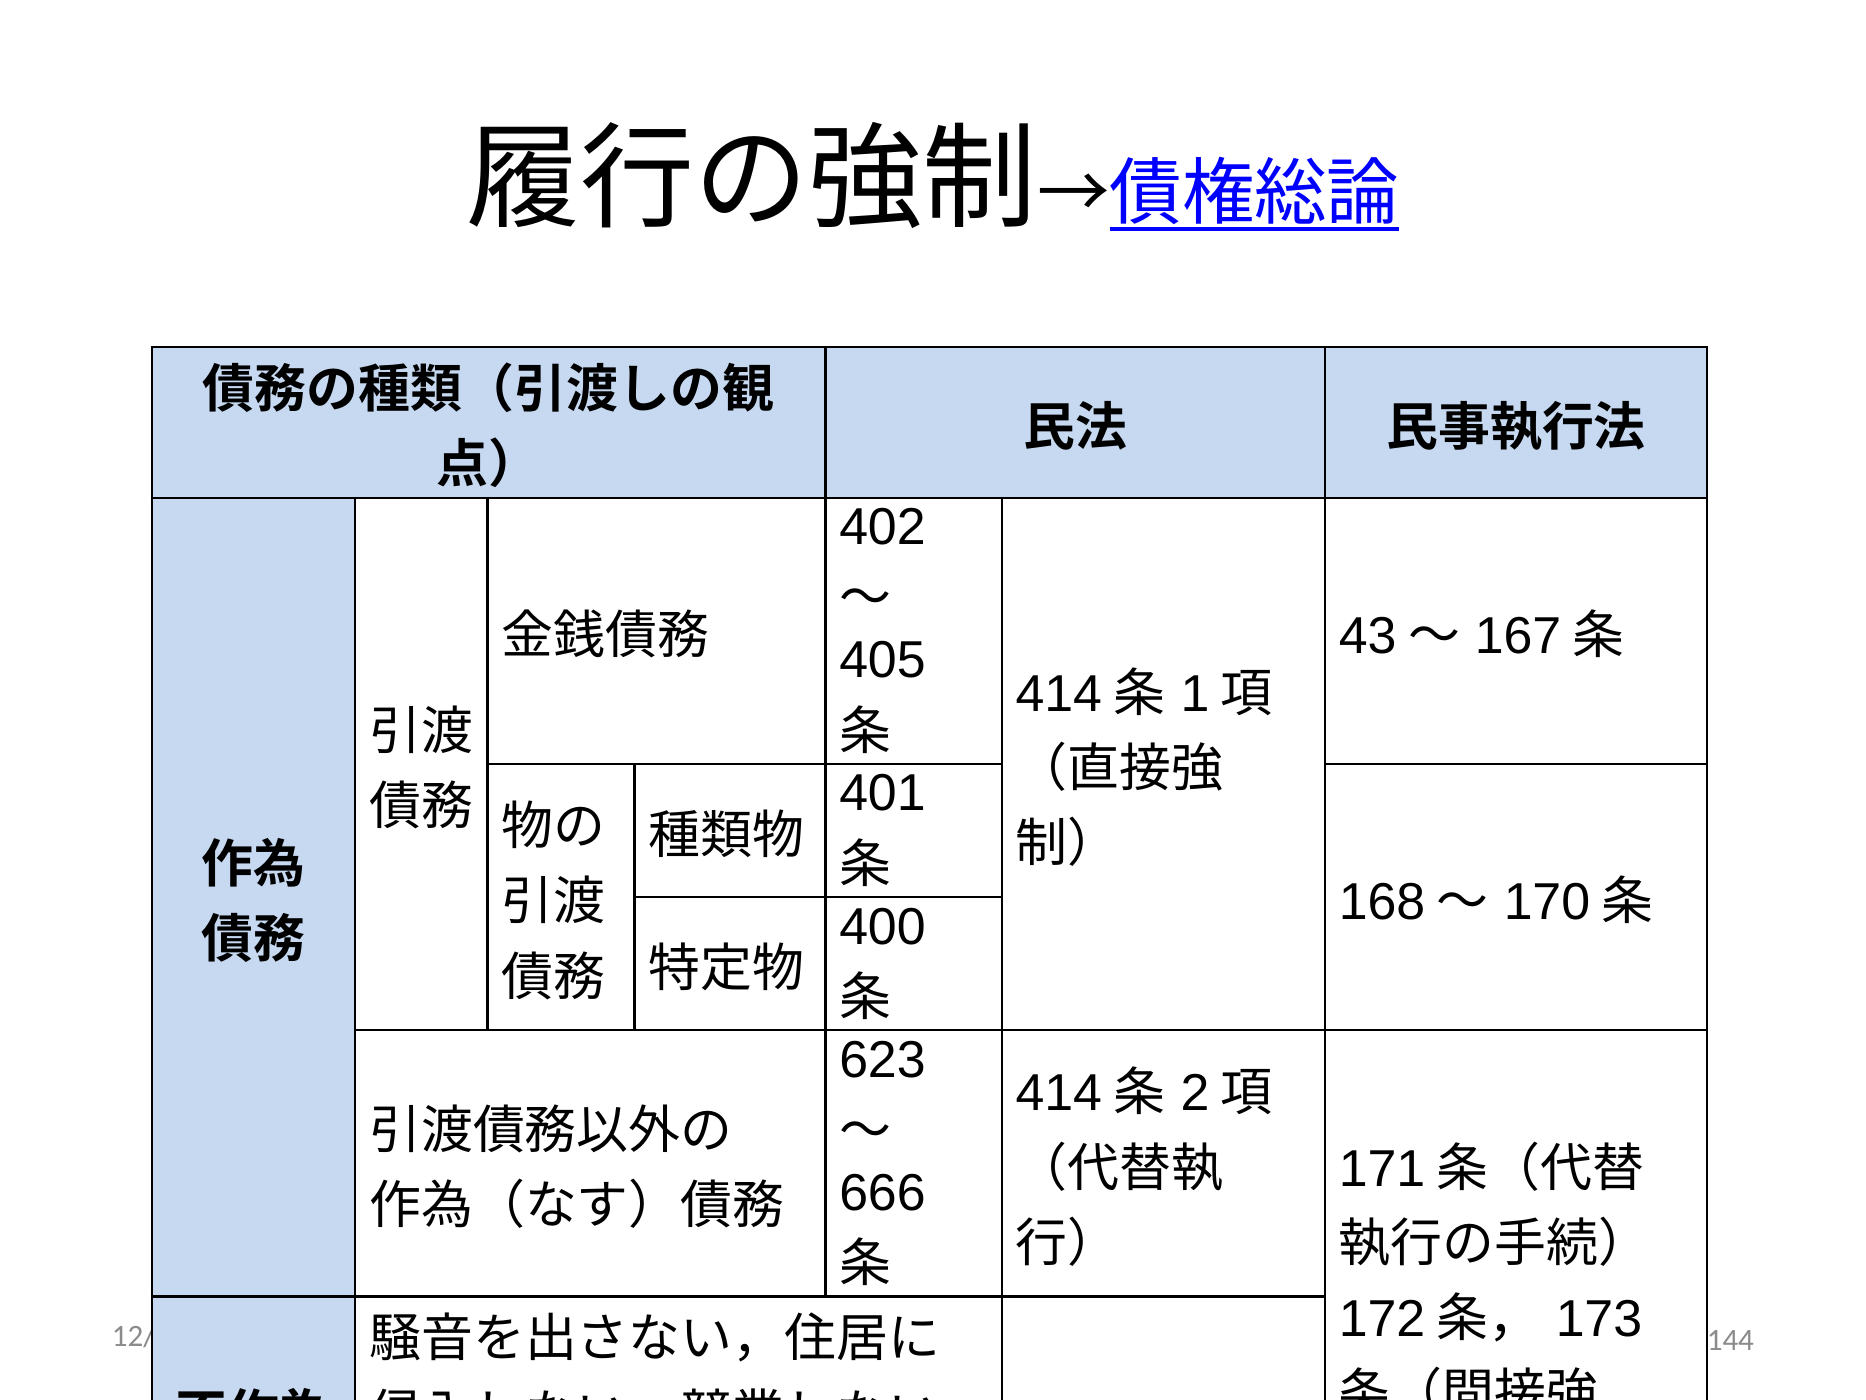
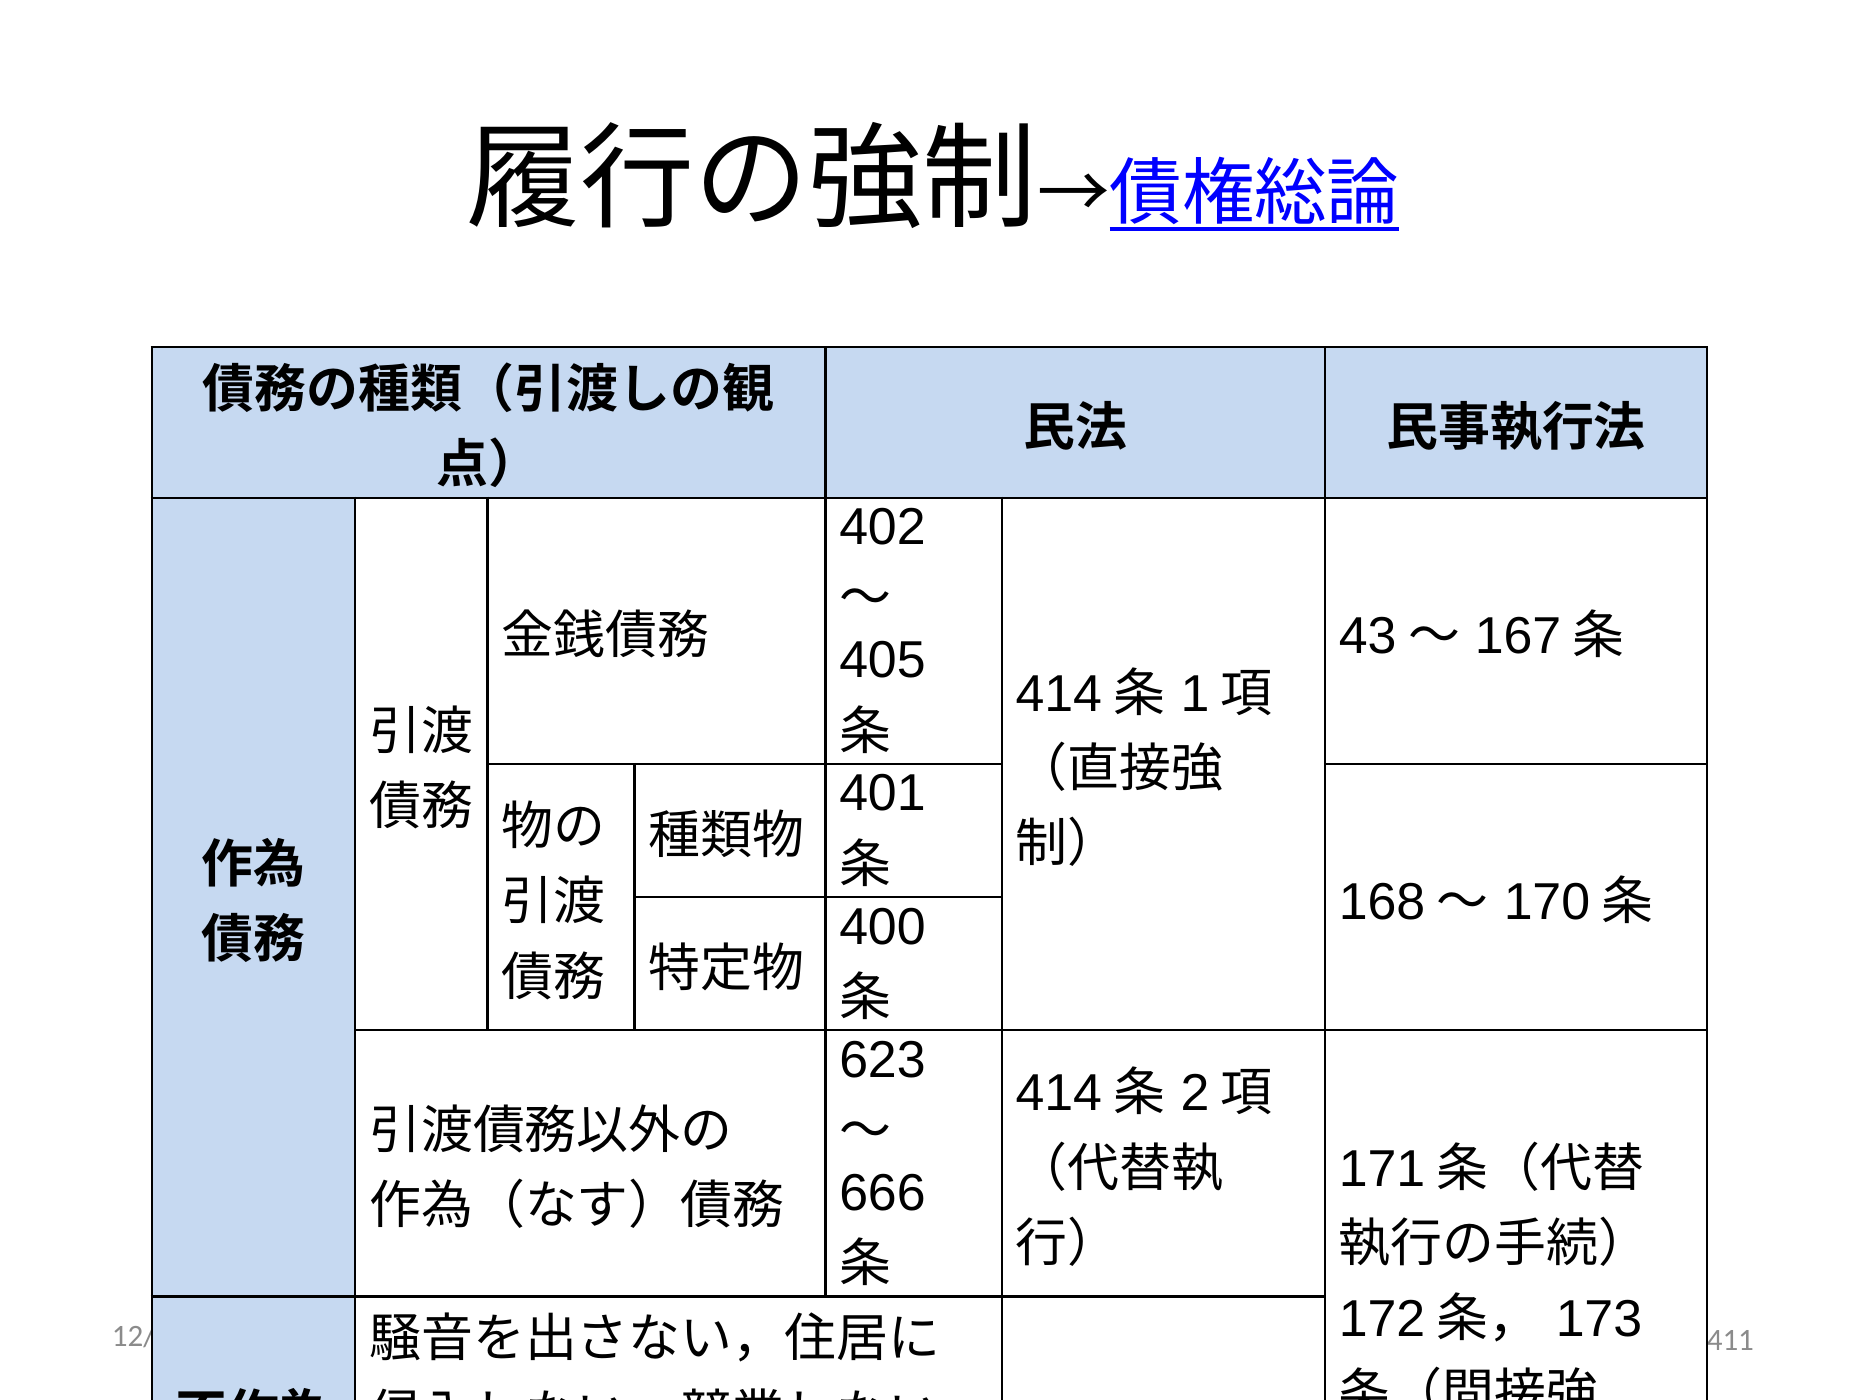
144: 144 -> 411
